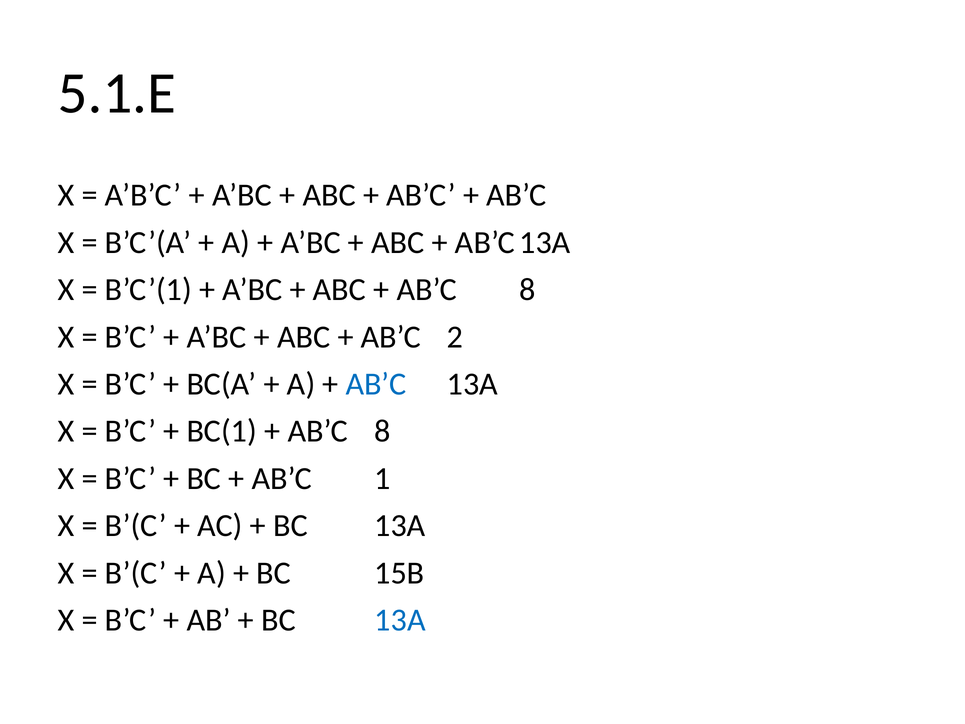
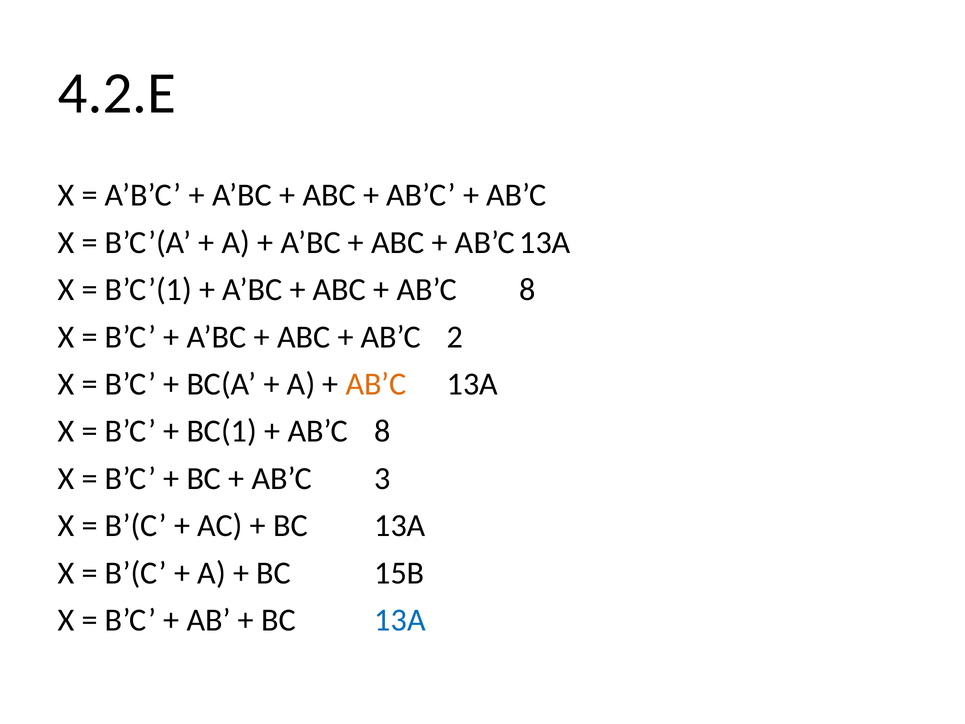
5.1.E: 5.1.E -> 4.2.E
AB’C at (376, 384) colour: blue -> orange
1: 1 -> 3
